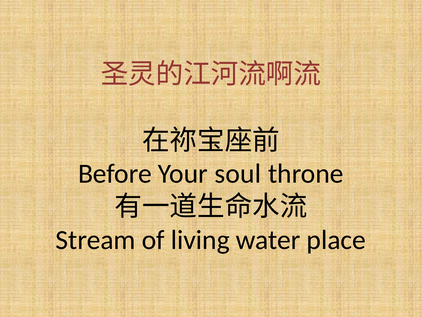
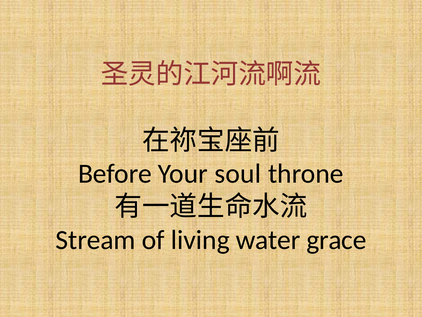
place: place -> grace
